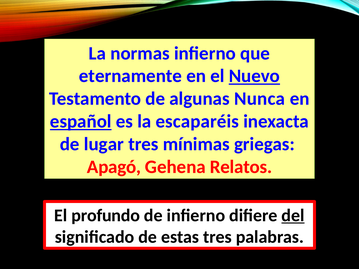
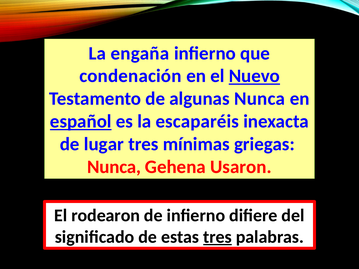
normas: normas -> engaña
eternamente: eternamente -> condenación
Apagó at (114, 167): Apagó -> Nunca
Relatos: Relatos -> Usaron
profundo: profundo -> rodearon
del underline: present -> none
tres at (217, 237) underline: none -> present
